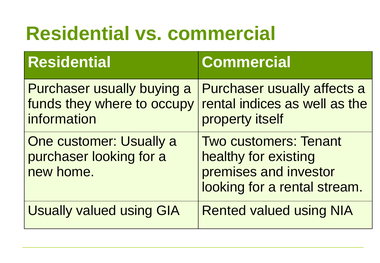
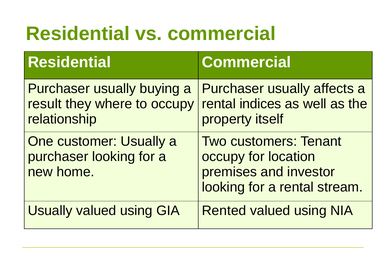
funds: funds -> result
information: information -> relationship
healthy at (223, 157): healthy -> occupy
existing: existing -> location
